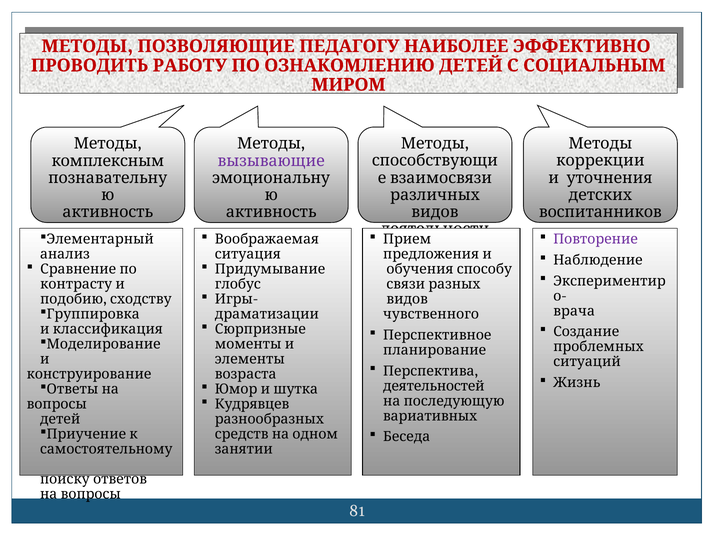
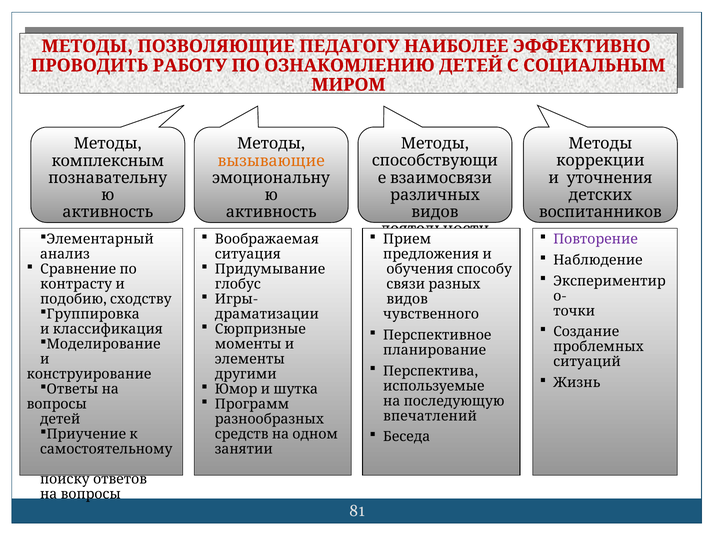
вызывающие colour: purple -> orange
врача: врача -> точки
возраста: возраста -> другими
деятельностей: деятельностей -> используемые
Кудрявцев: Кудрявцев -> Программ
вариативных: вариативных -> впечатлений
